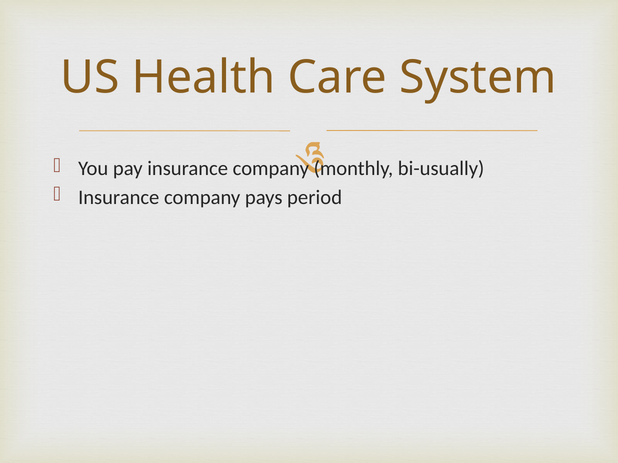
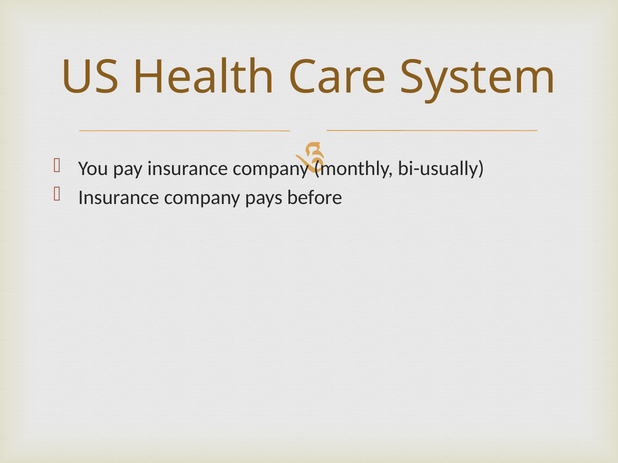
period: period -> before
